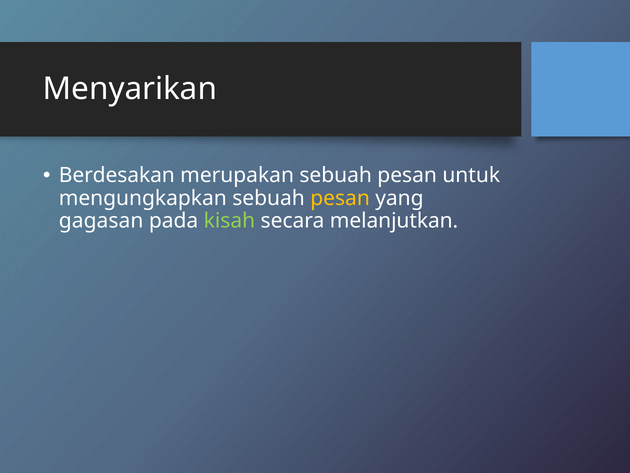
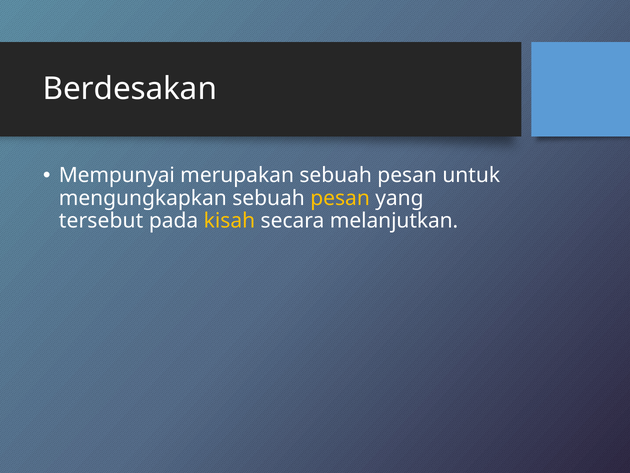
Menyarikan: Menyarikan -> Berdesakan
Berdesakan: Berdesakan -> Mempunyai
gagasan: gagasan -> tersebut
kisah colour: light green -> yellow
